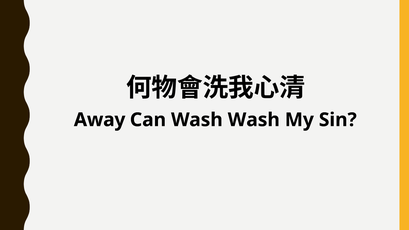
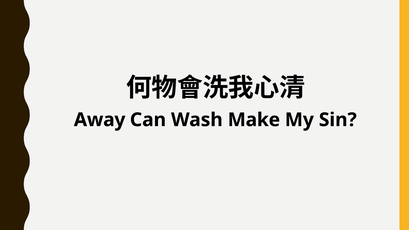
Wash Wash: Wash -> Make
